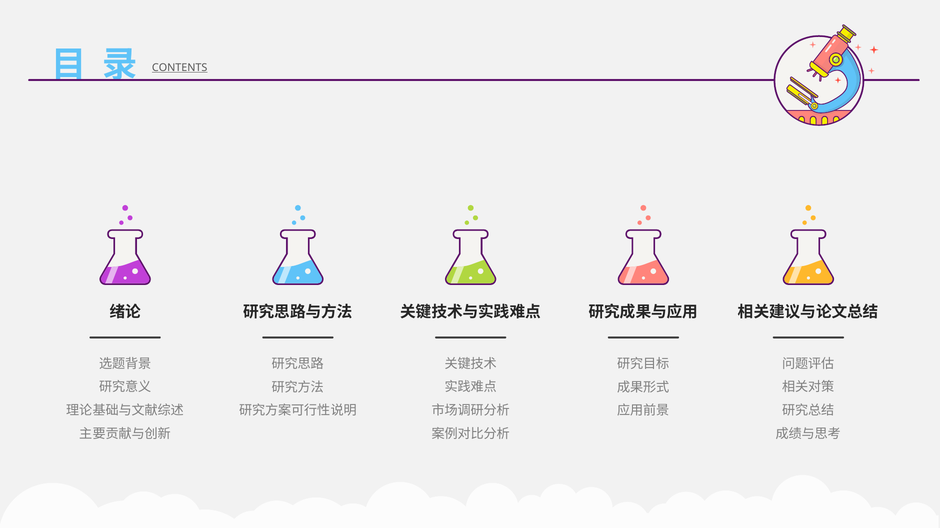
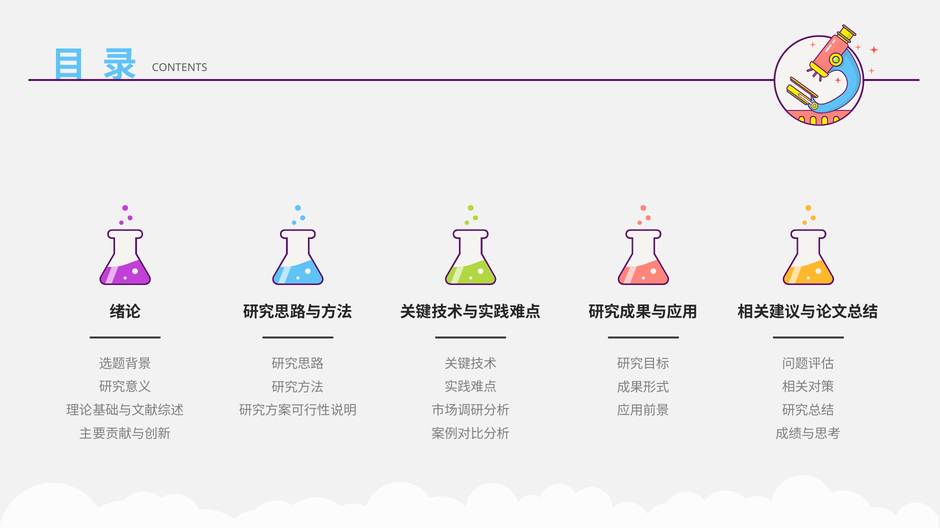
CONTENTS underline: present -> none
